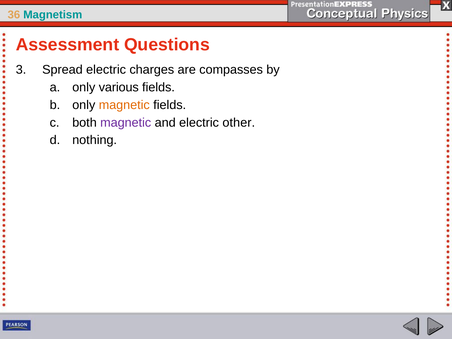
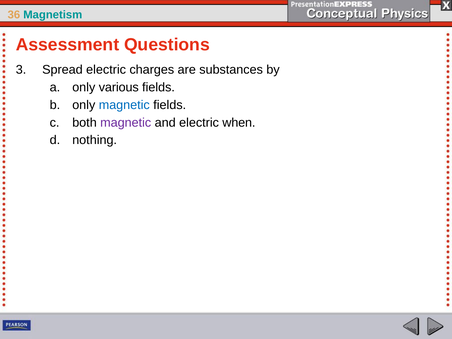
compasses: compasses -> substances
magnetic at (124, 105) colour: orange -> blue
other: other -> when
